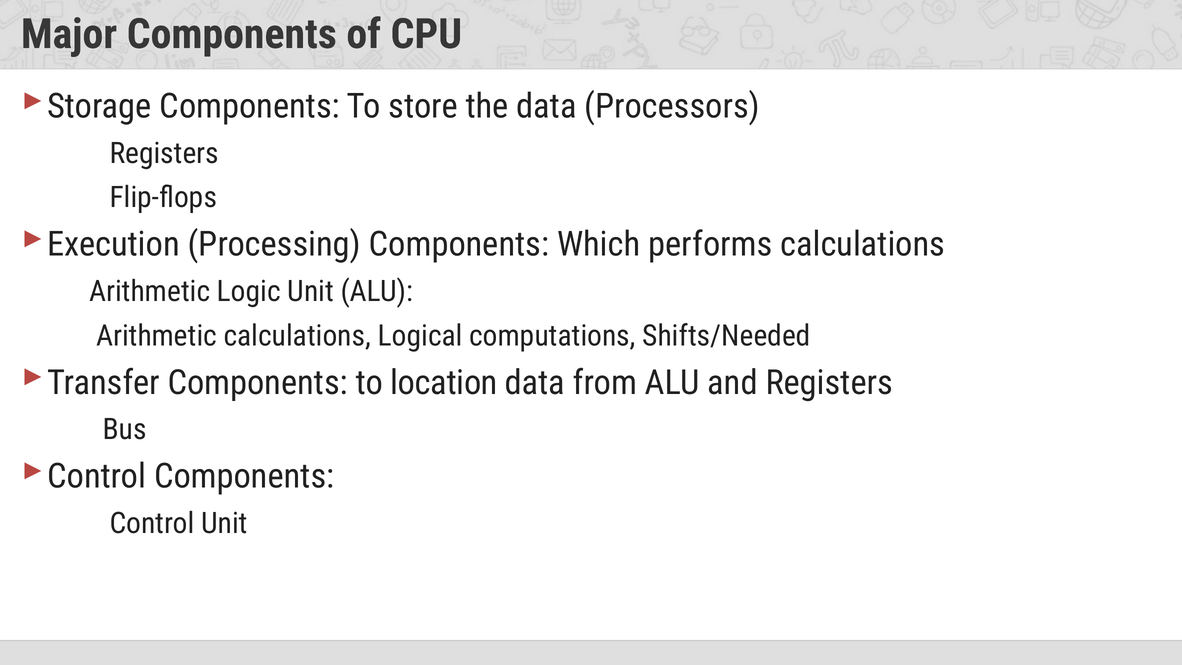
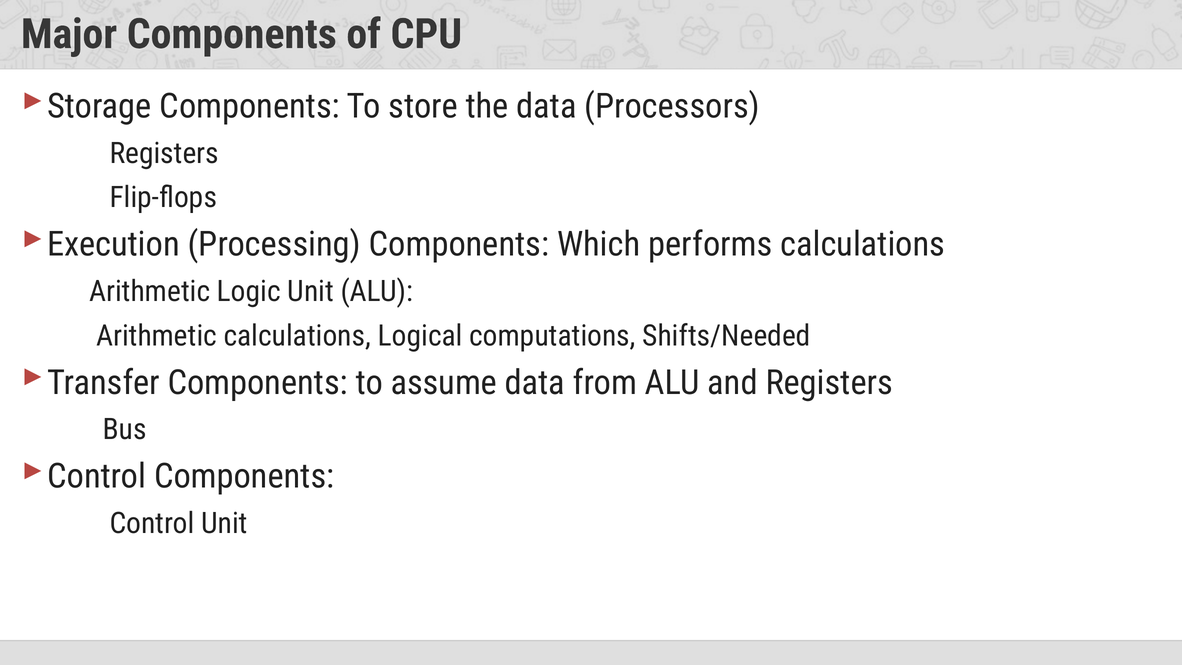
location: location -> assume
